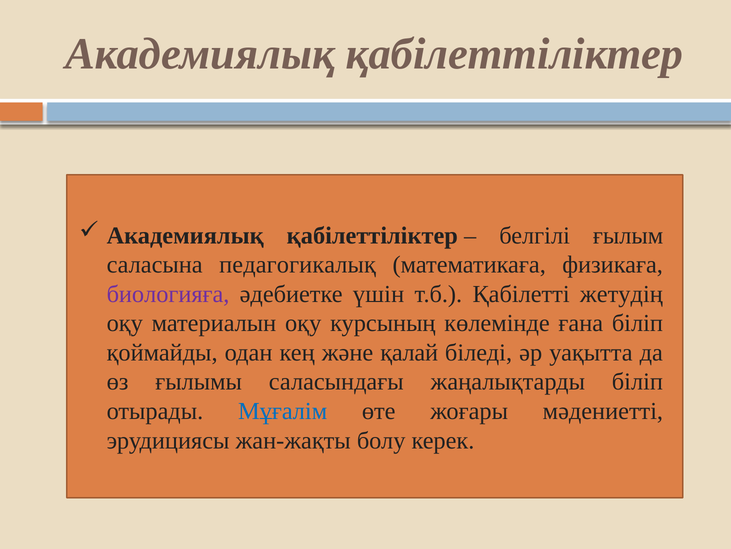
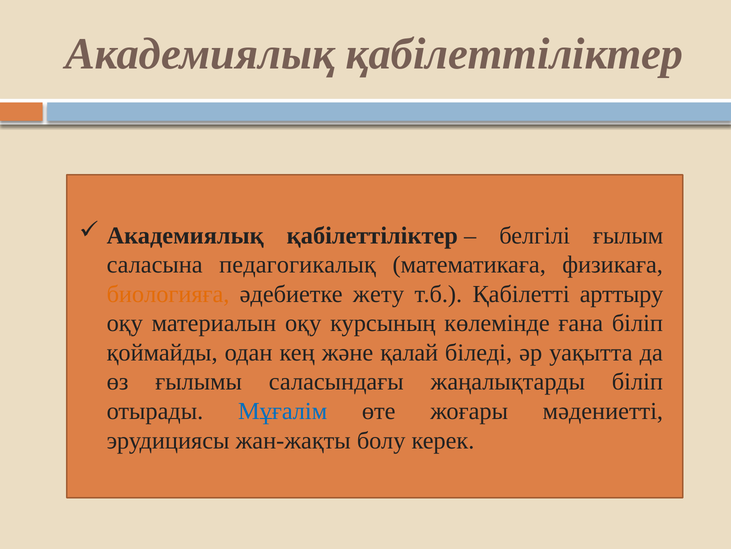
биологияға colour: purple -> orange
үшін: үшін -> жету
жетудің: жетудің -> арттыру
